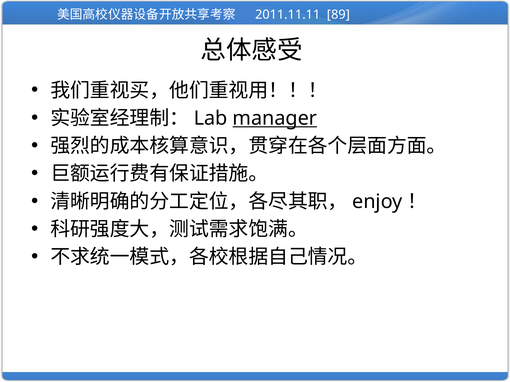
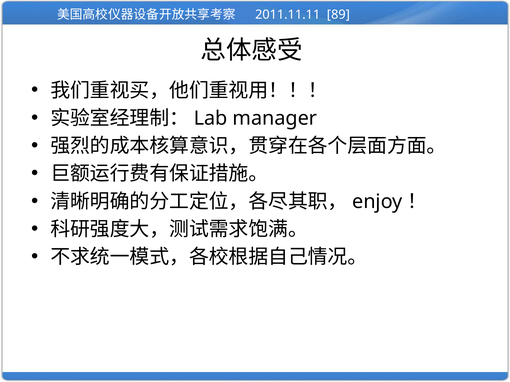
manager underline: present -> none
